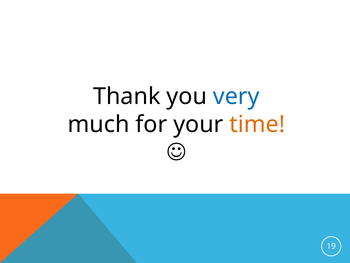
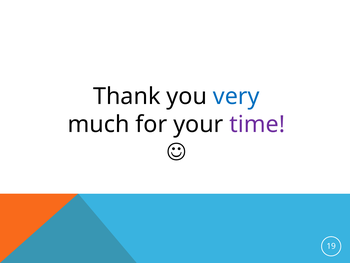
time colour: orange -> purple
